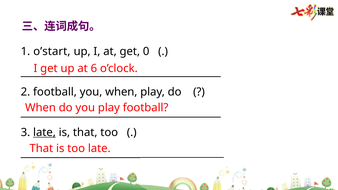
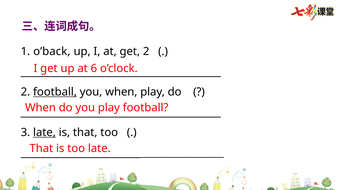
o’start: o’start -> o’back
get 0: 0 -> 2
football at (55, 92) underline: none -> present
